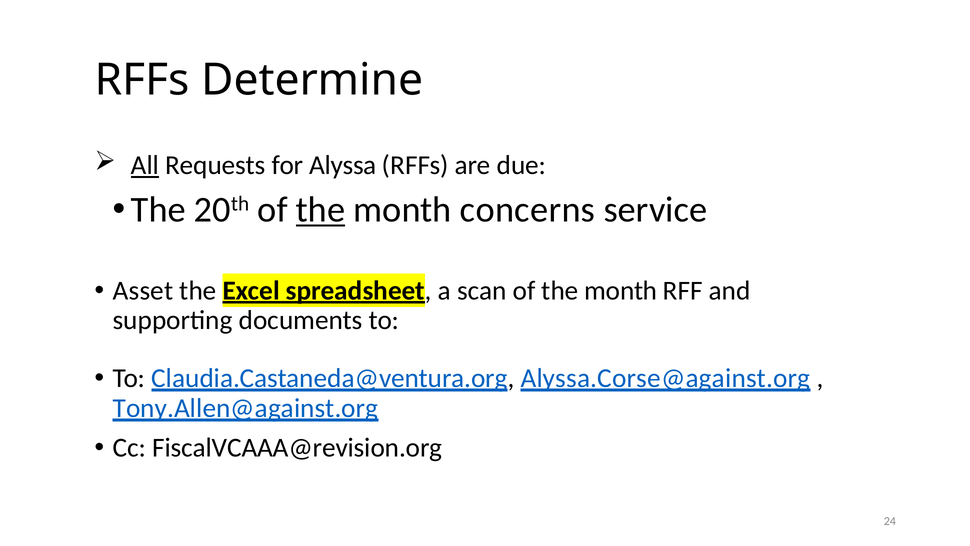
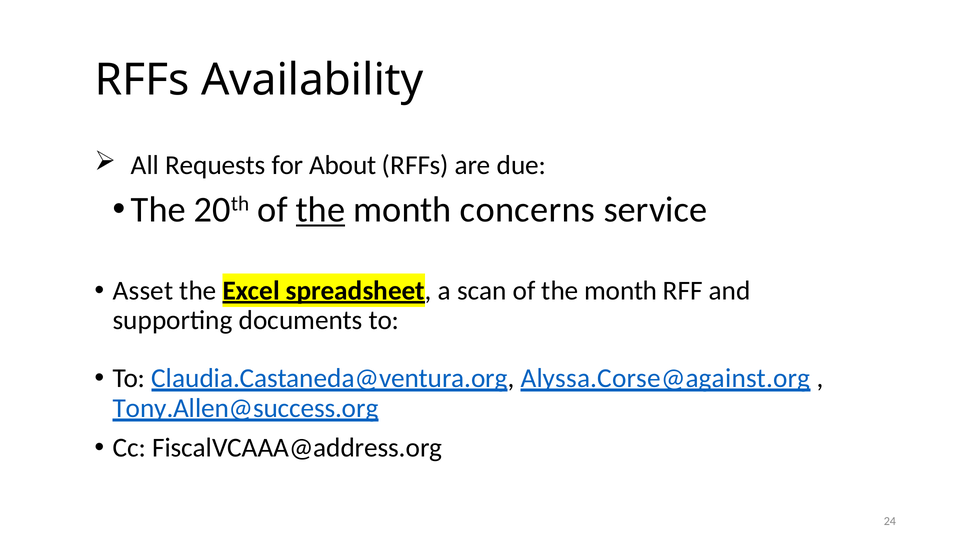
Determine: Determine -> Availability
All underline: present -> none
Alyssa: Alyssa -> About
Tony.Allen@against.org: Tony.Allen@against.org -> Tony.Allen@success.org
FiscalVCAAA@revision.org: FiscalVCAAA@revision.org -> FiscalVCAAA@address.org
